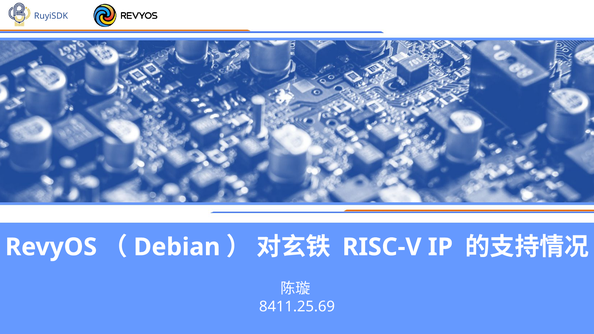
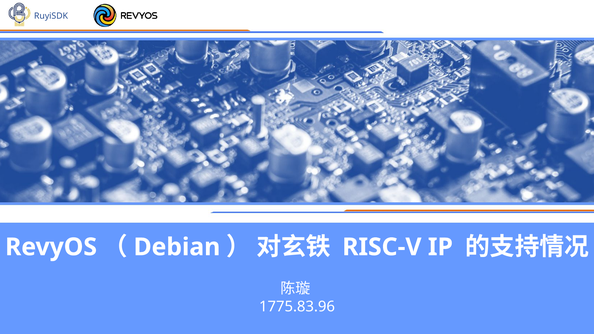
8411.25.69: 8411.25.69 -> 1775.83.96
